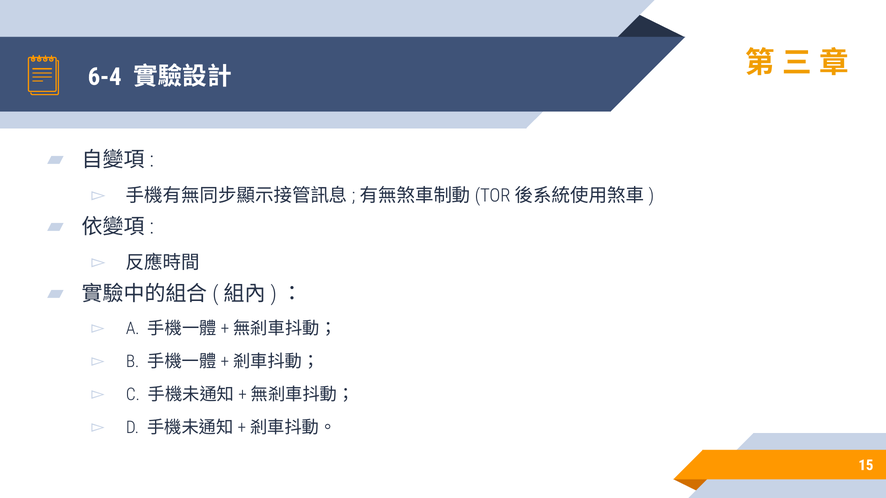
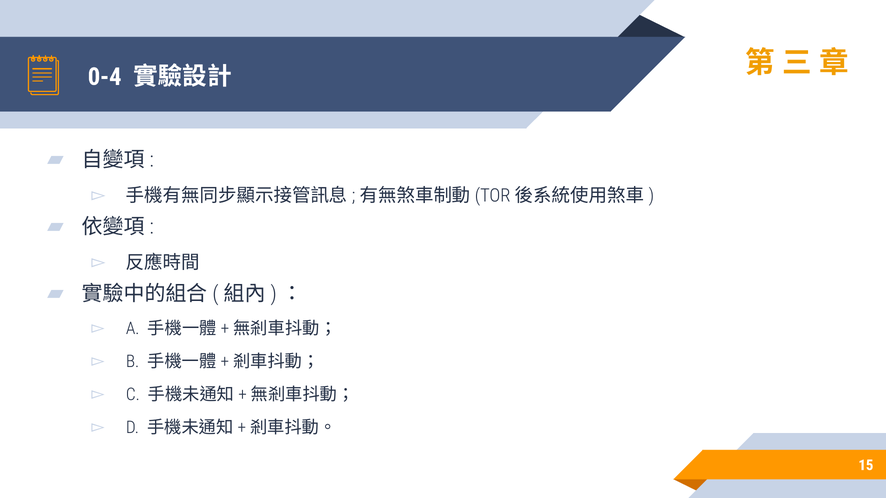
6-4: 6-4 -> 0-4
